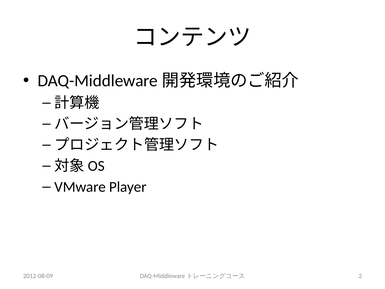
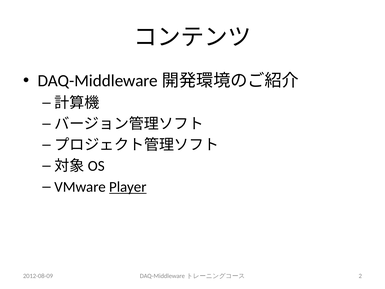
Player underline: none -> present
